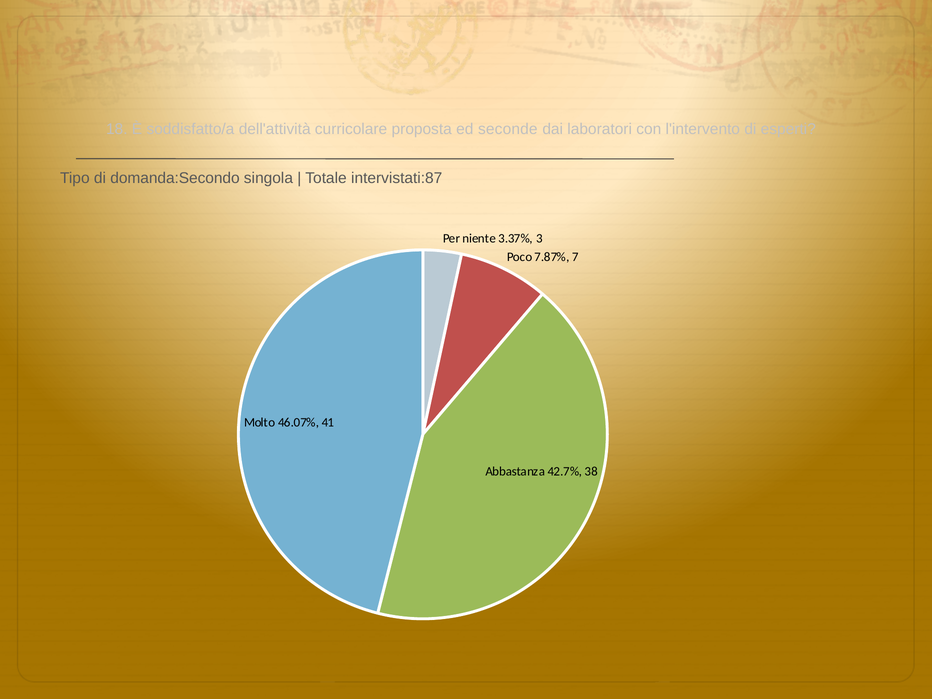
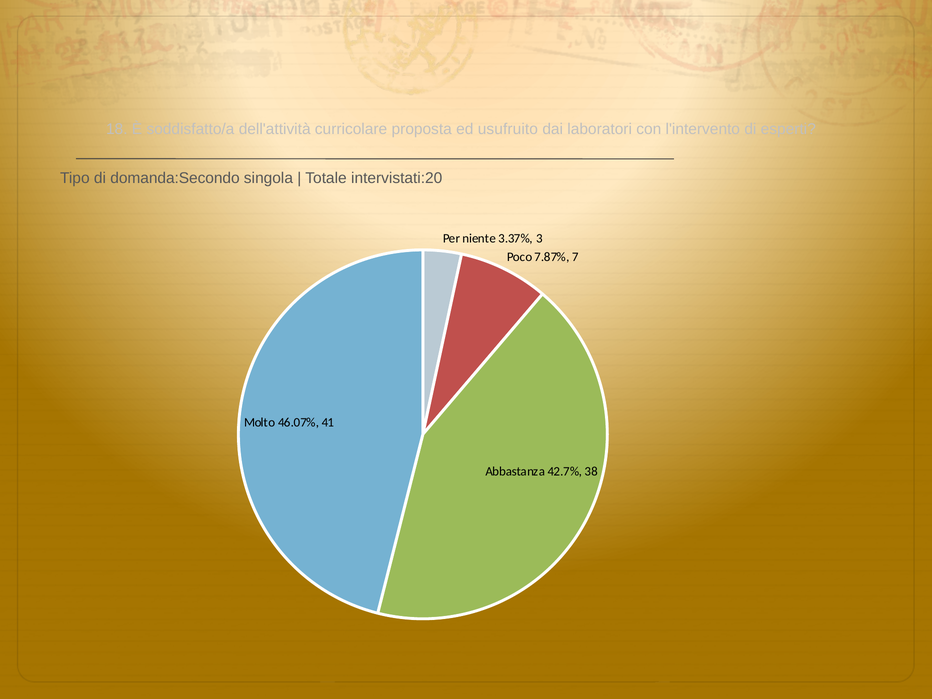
seconde: seconde -> usufruito
intervistati:87: intervistati:87 -> intervistati:20
